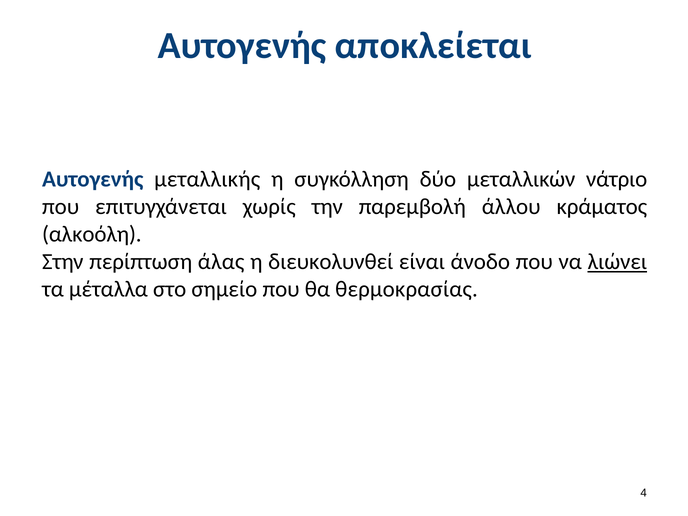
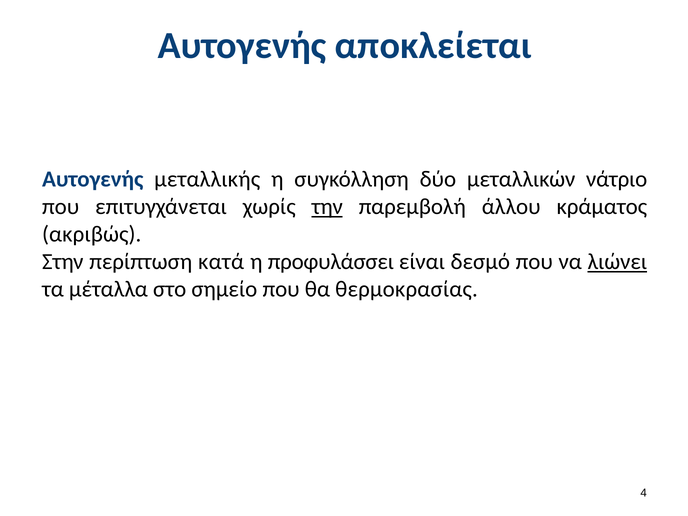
την underline: none -> present
αλκοόλη: αλκοόλη -> ακριβώς
άλας: άλας -> κατά
διευκολυνθεί: διευκολυνθεί -> προφυλάσσει
άνοδο: άνοδο -> δεσμό
